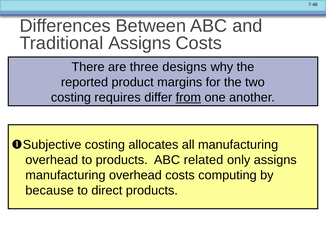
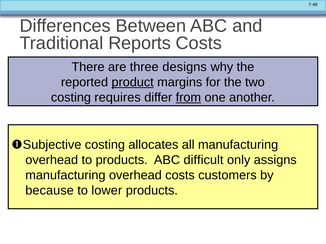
Traditional Assigns: Assigns -> Reports
product underline: none -> present
related: related -> difficult
computing: computing -> customers
direct: direct -> lower
